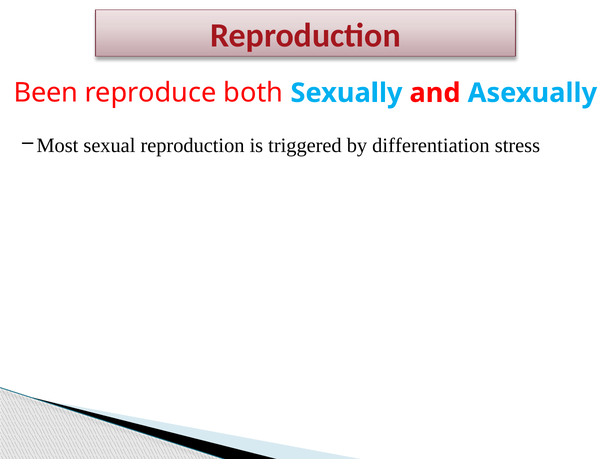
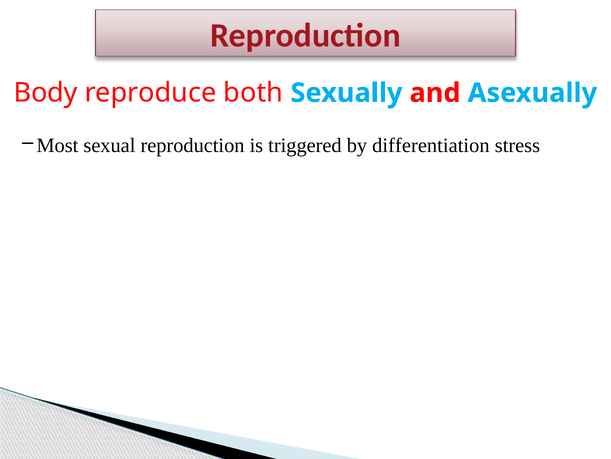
Been: Been -> Body
